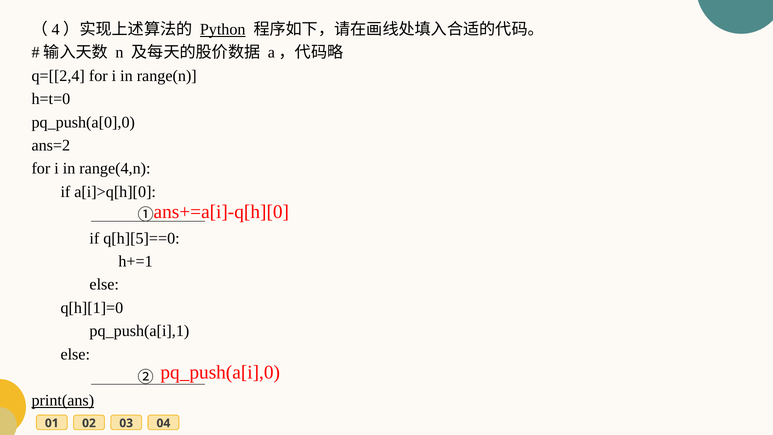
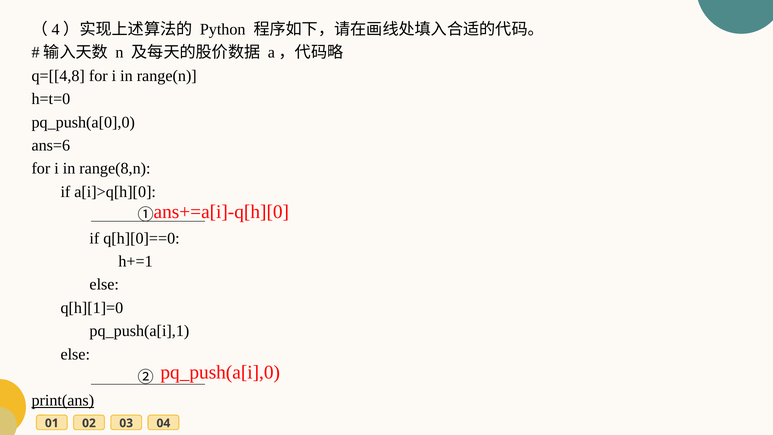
Python underline: present -> none
q=[[2,4: q=[[2,4 -> q=[[4,8
ans=2: ans=2 -> ans=6
range(4,n: range(4,n -> range(8,n
q[h][5]==0: q[h][5]==0 -> q[h][0]==0
